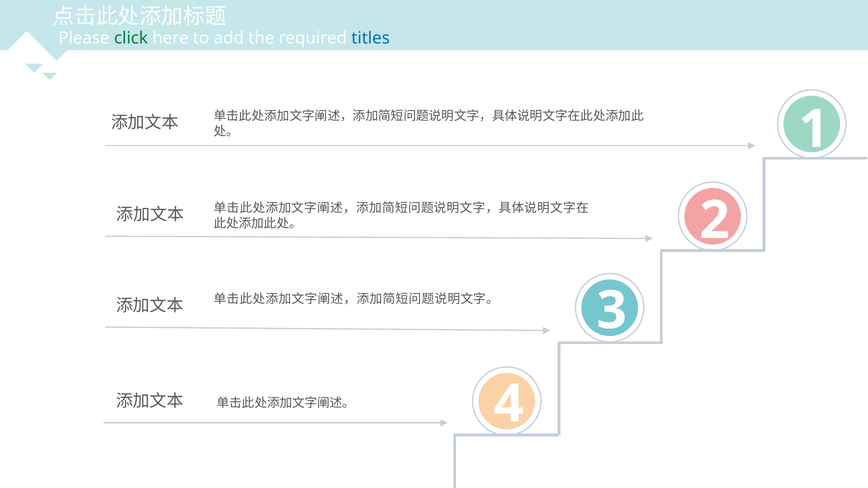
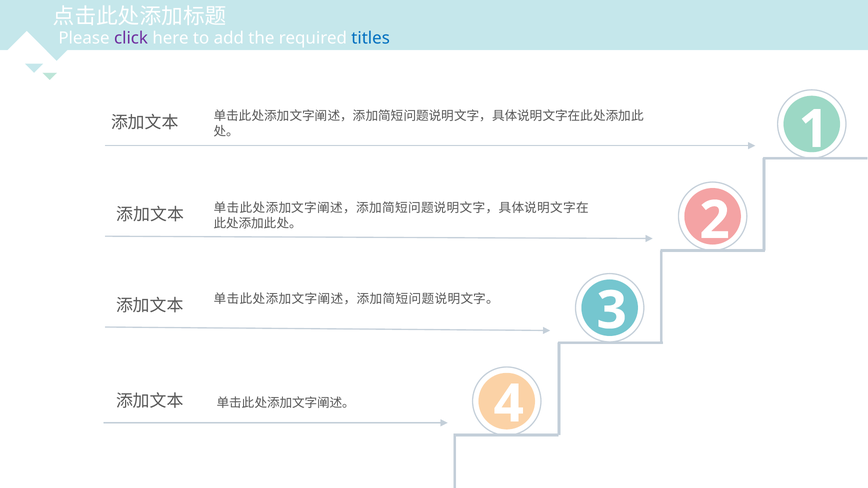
click colour: green -> purple
